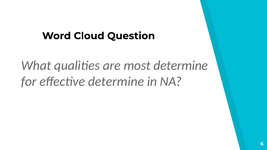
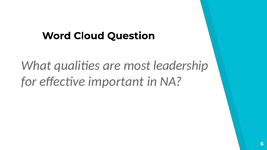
most determine: determine -> leadership
effective determine: determine -> important
